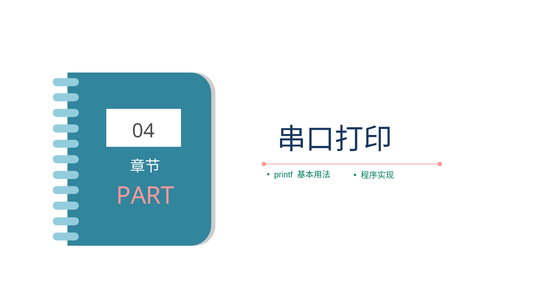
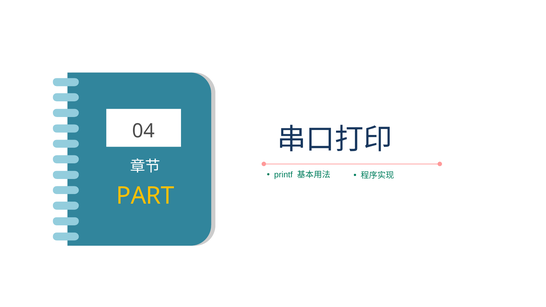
PART colour: pink -> yellow
